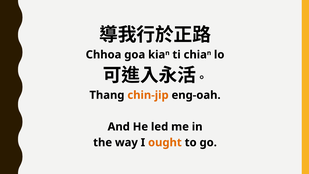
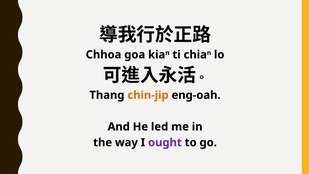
ought colour: orange -> purple
